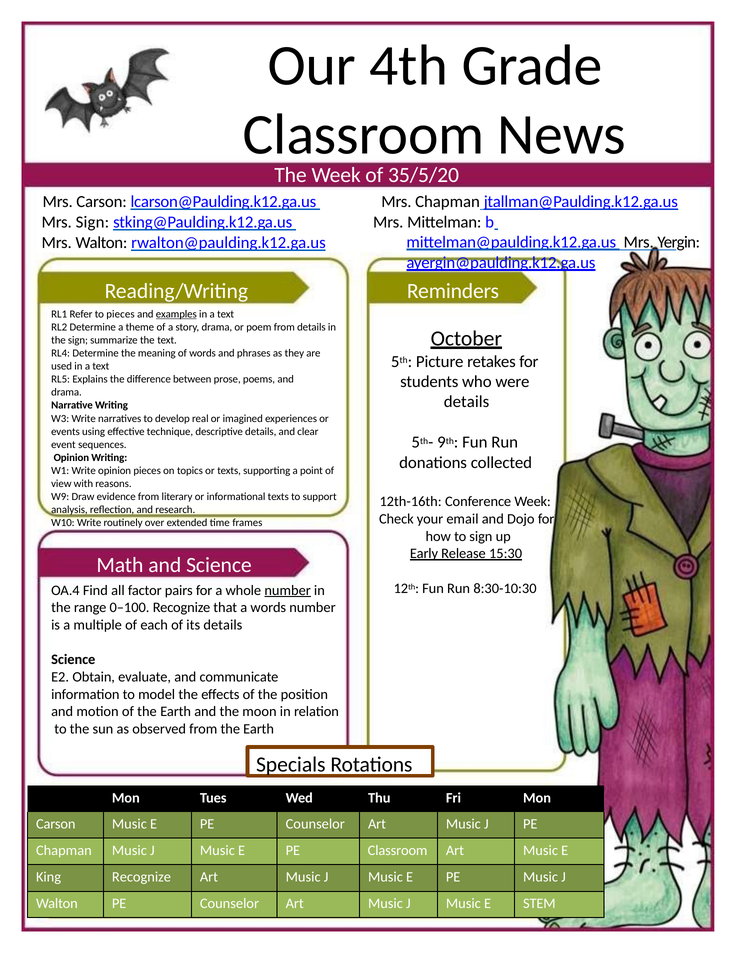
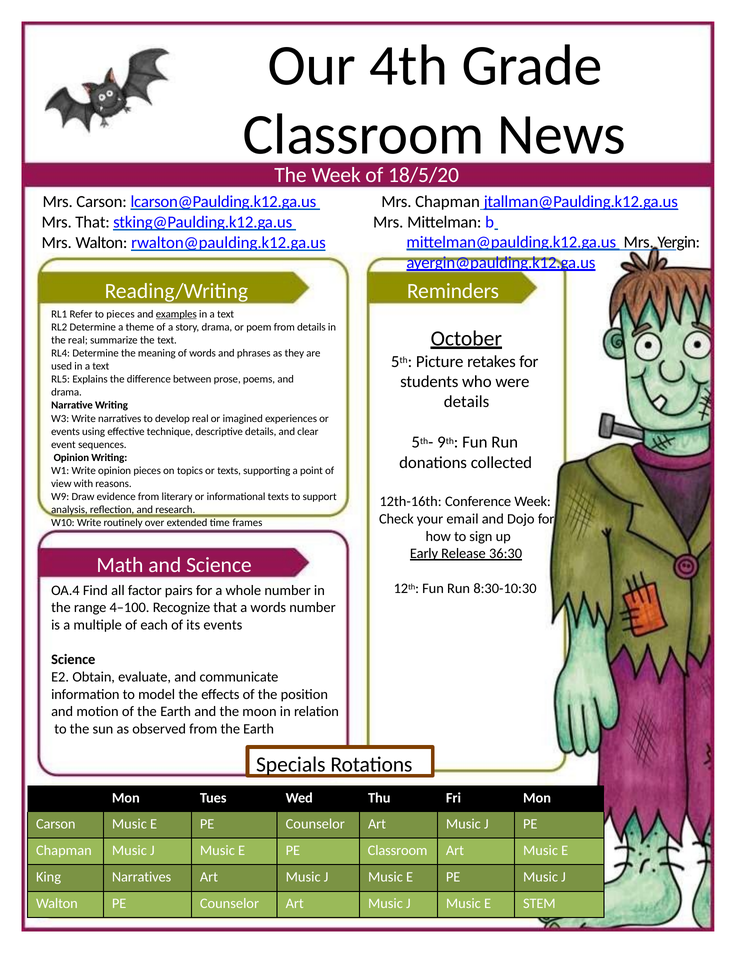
35/5/20: 35/5/20 -> 18/5/20
Mrs Sign: Sign -> That
the sign: sign -> real
15:30: 15:30 -> 36:30
number at (288, 590) underline: present -> none
0–100: 0–100 -> 4–100
its details: details -> events
King Recognize: Recognize -> Narratives
